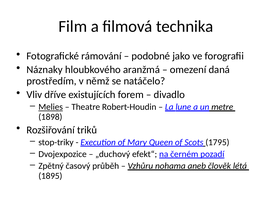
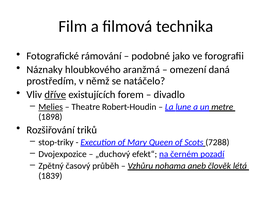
dříve underline: none -> present
1795: 1795 -> 7288
1895: 1895 -> 1839
